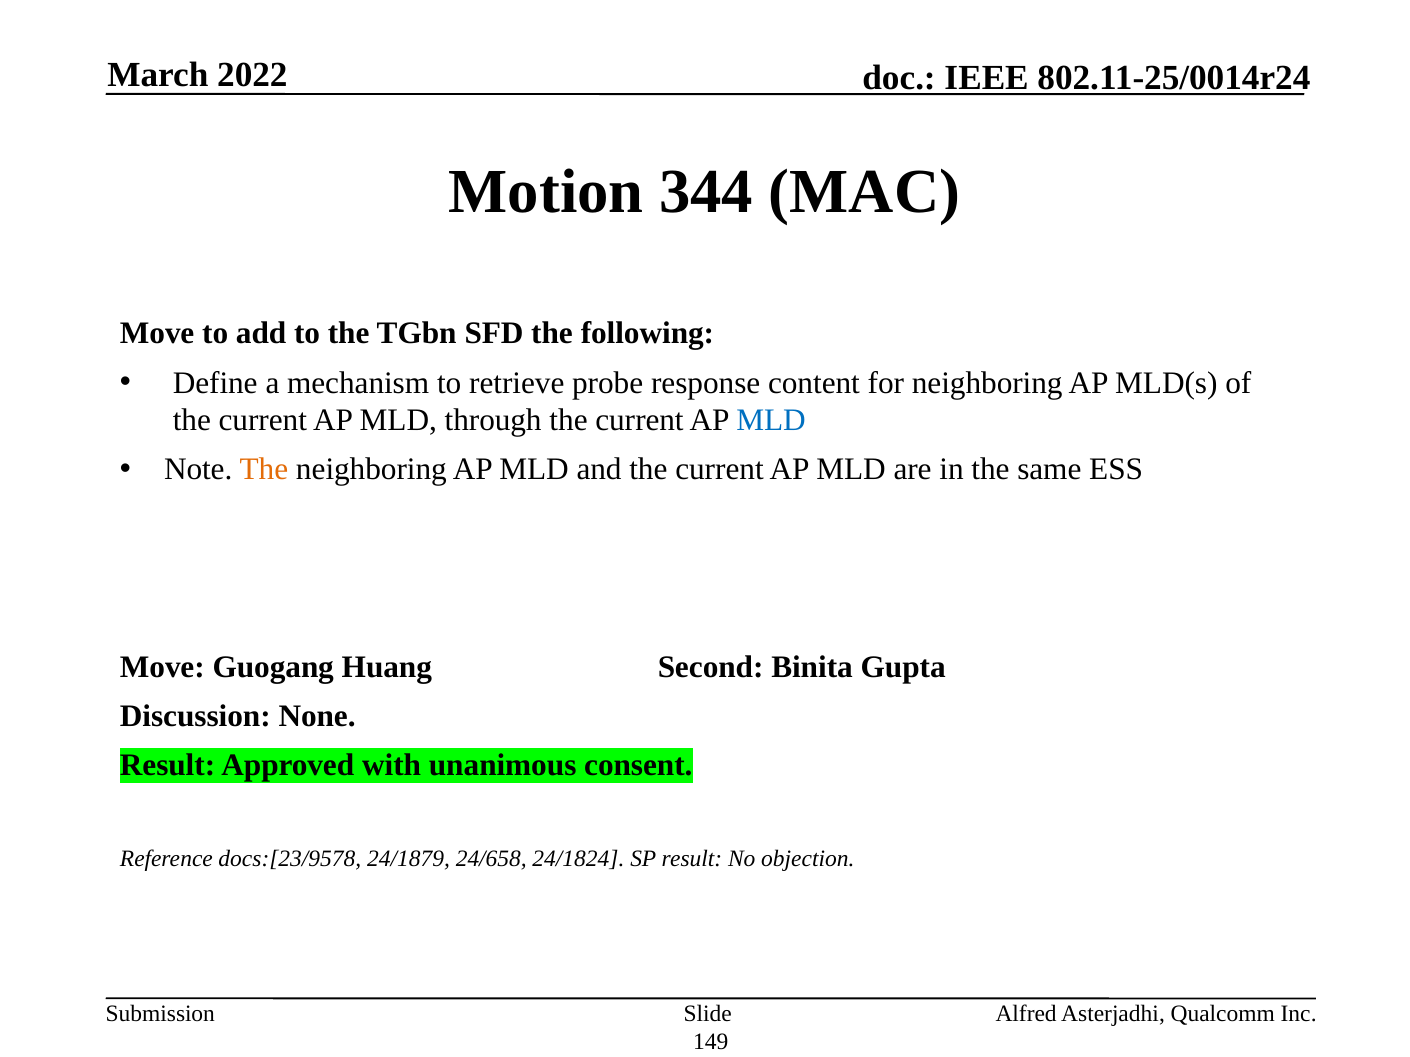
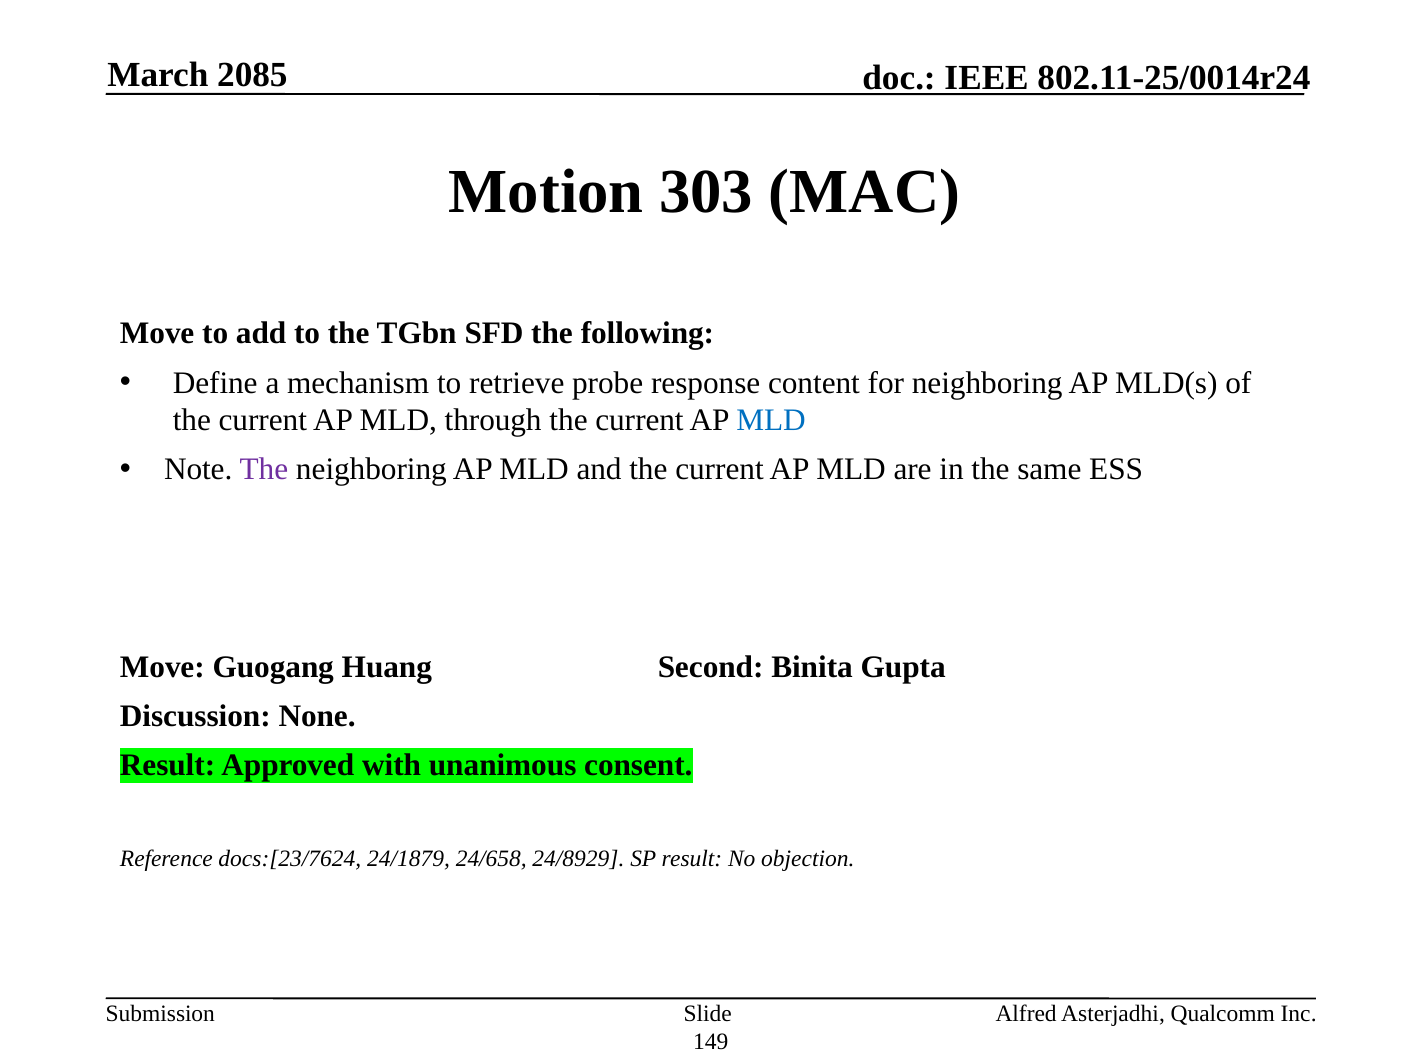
2022: 2022 -> 2085
344: 344 -> 303
The at (264, 470) colour: orange -> purple
docs:[23/9578: docs:[23/9578 -> docs:[23/7624
24/1824: 24/1824 -> 24/8929
